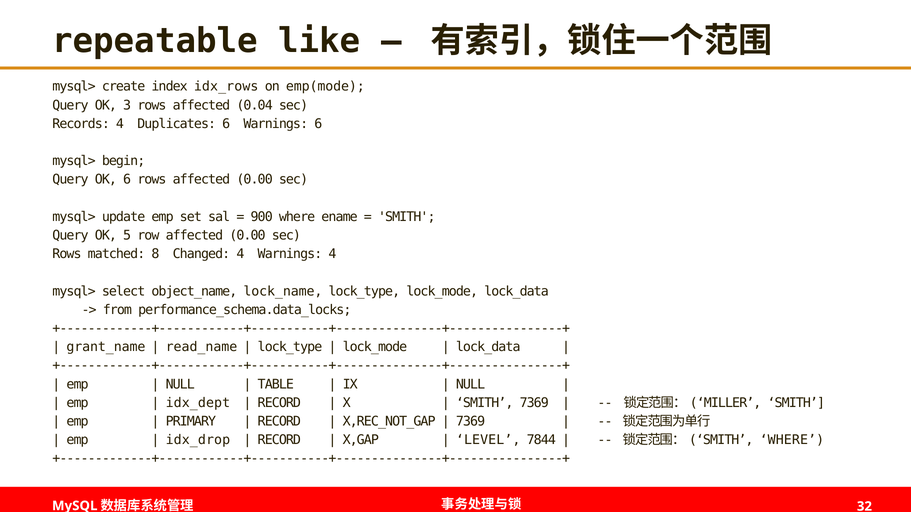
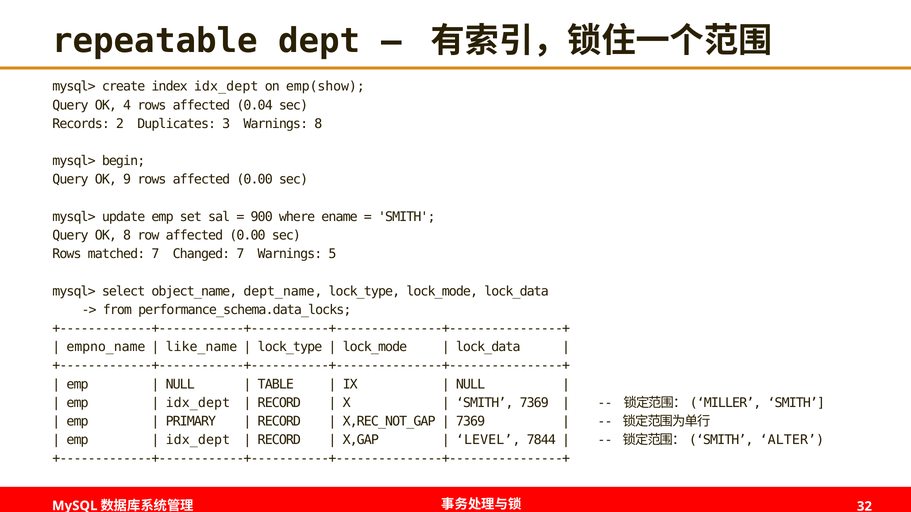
like: like -> dept
index idx_rows: idx_rows -> idx_dept
emp(mode: emp(mode -> emp(show
3: 3 -> 4
Records 4: 4 -> 2
Duplicates 6: 6 -> 3
Warnings 6: 6 -> 8
OK 6: 6 -> 9
OK 5: 5 -> 8
matched 8: 8 -> 7
Changed 4: 4 -> 7
Warnings 4: 4 -> 5
lock_name: lock_name -> dept_name
grant_name: grant_name -> empno_name
read_name: read_name -> like_name
idx_drop at (198, 440): idx_drop -> idx_dept
WHERE at (792, 440): WHERE -> ALTER
